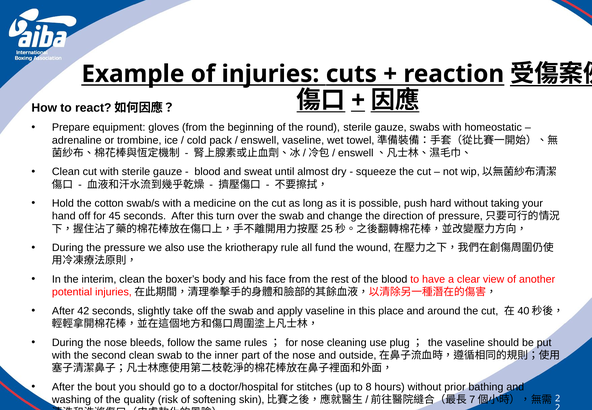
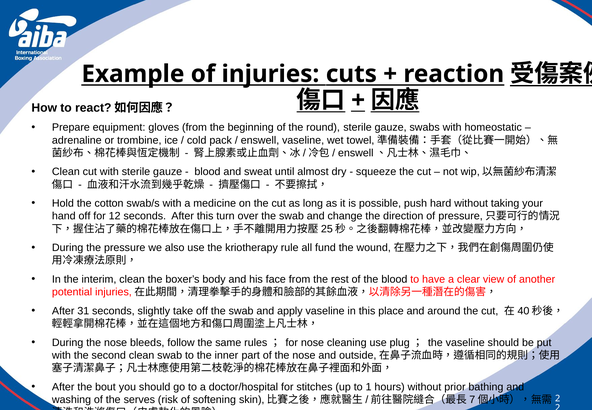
45: 45 -> 12
42: 42 -> 31
8: 8 -> 1
quality: quality -> serves
